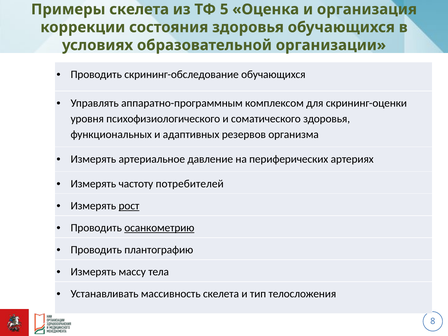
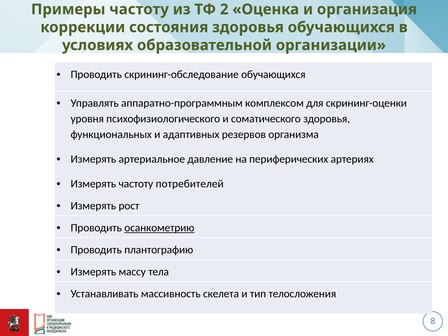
Примеры скелета: скелета -> частоту
5: 5 -> 2
рост underline: present -> none
